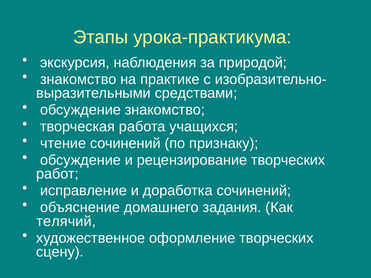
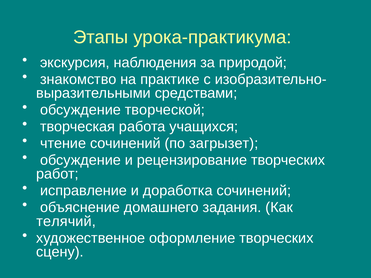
обсуждение знакомство: знакомство -> творческой
признаку: признаку -> загрызет
